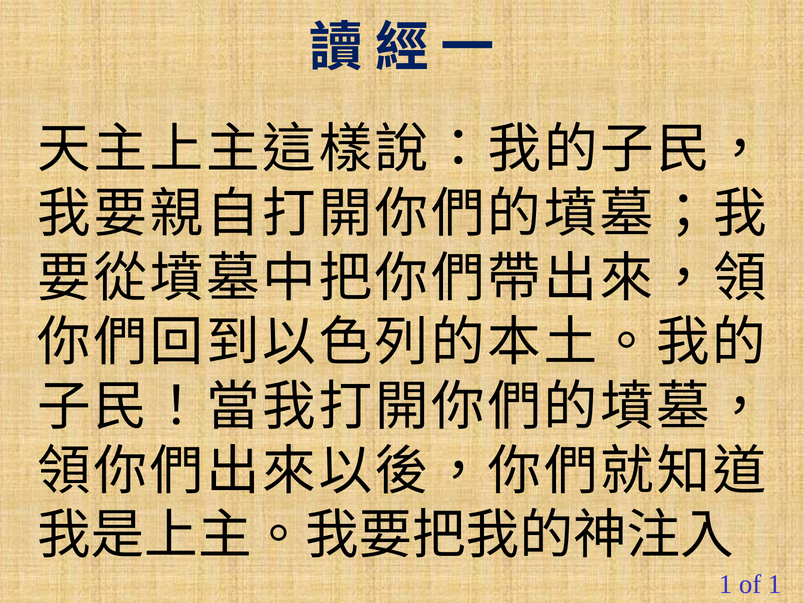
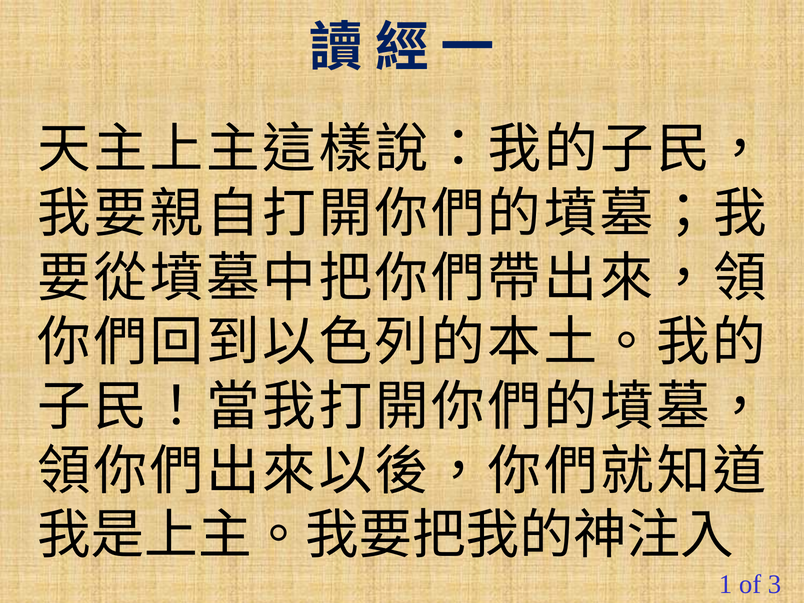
of 1: 1 -> 3
